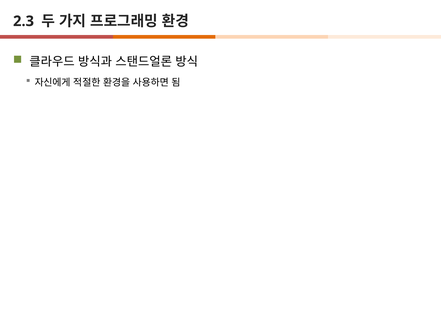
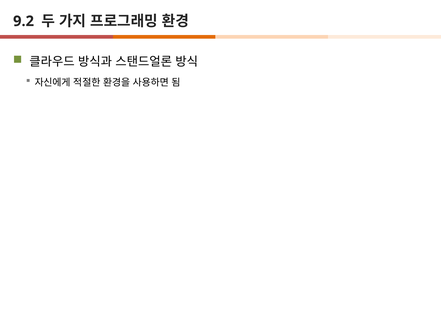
2.3: 2.3 -> 9.2
